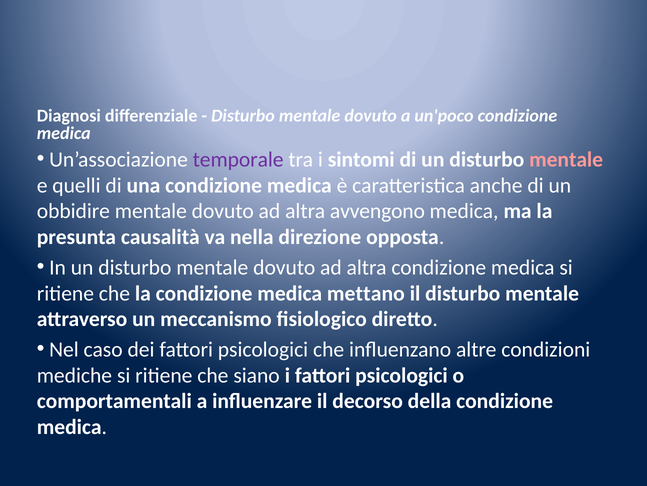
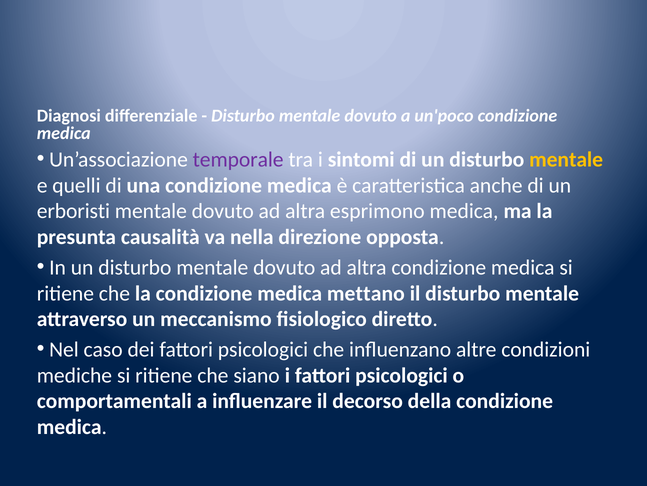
mentale at (566, 159) colour: pink -> yellow
obbidire: obbidire -> erboristi
avvengono: avvengono -> esprimono
